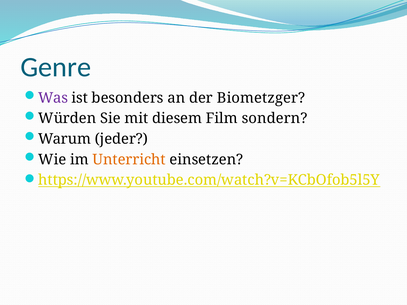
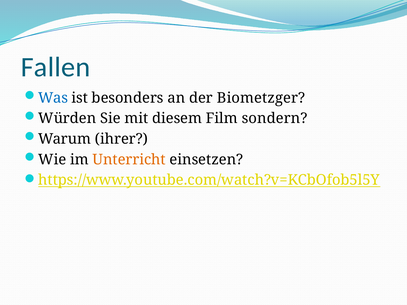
Genre: Genre -> Fallen
Was colour: purple -> blue
jeder: jeder -> ihrer
